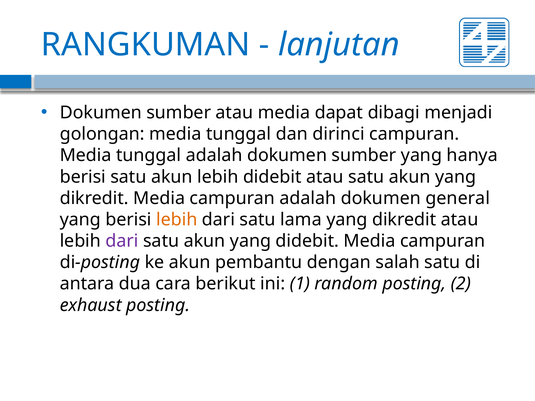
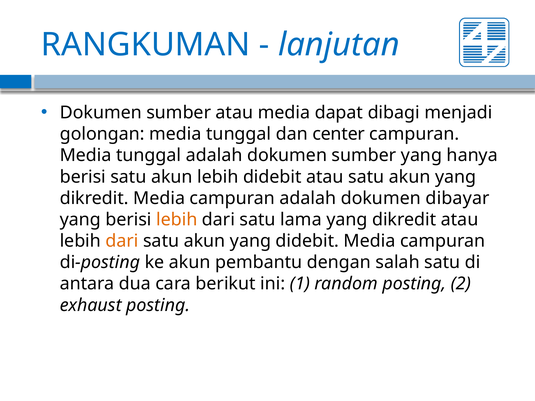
dirinci: dirinci -> center
general: general -> dibayar
dari at (122, 241) colour: purple -> orange
